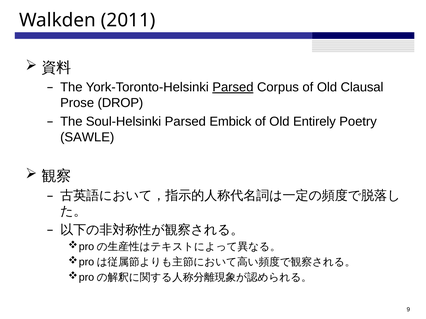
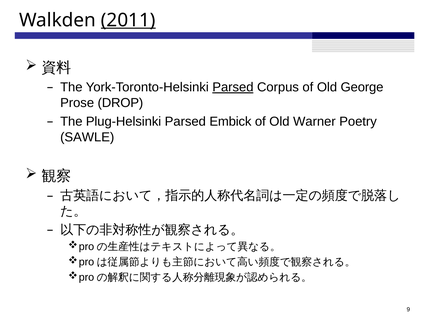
2011 underline: none -> present
Clausal: Clausal -> George
Soul-Helsinki: Soul-Helsinki -> Plug-Helsinki
Entirely: Entirely -> Warner
